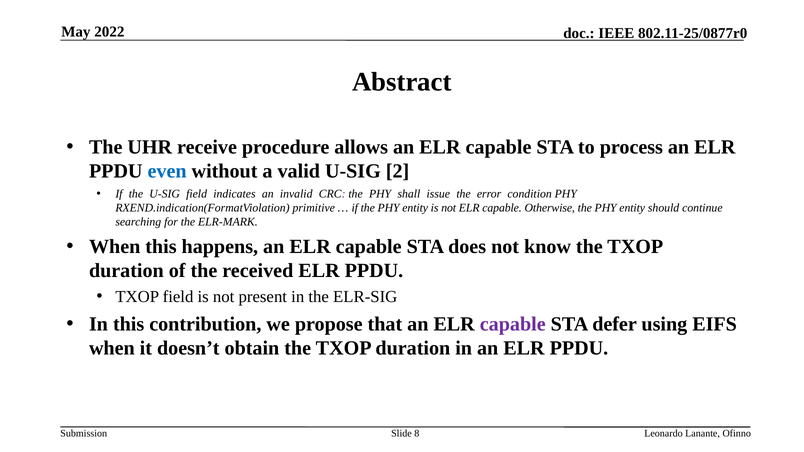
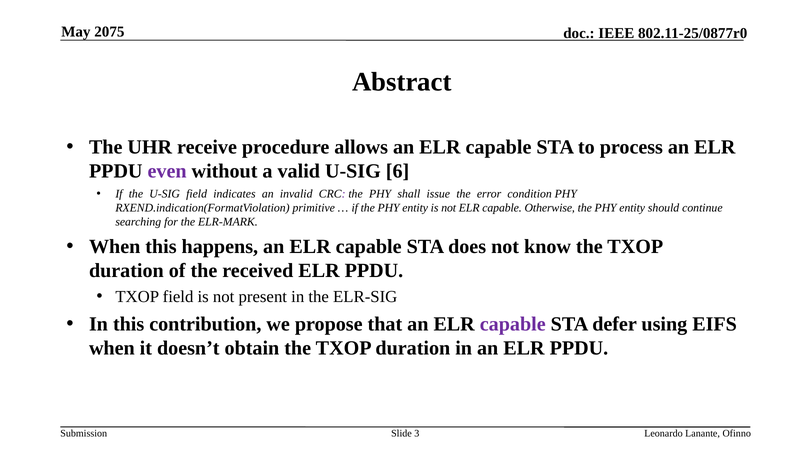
2022: 2022 -> 2075
even colour: blue -> purple
2: 2 -> 6
8: 8 -> 3
